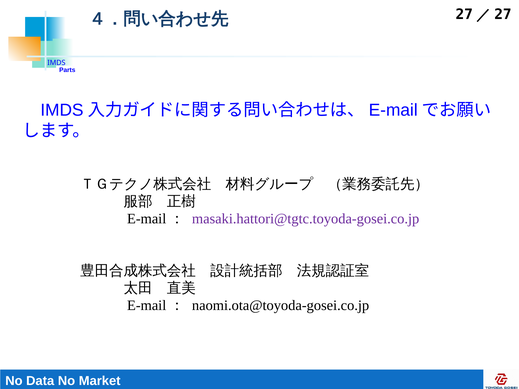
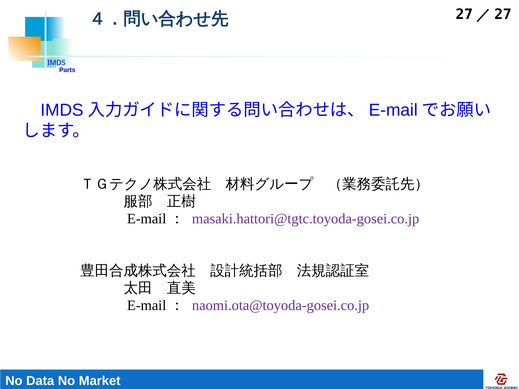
naomi.ota@toyoda-gosei.co.jp colour: black -> purple
